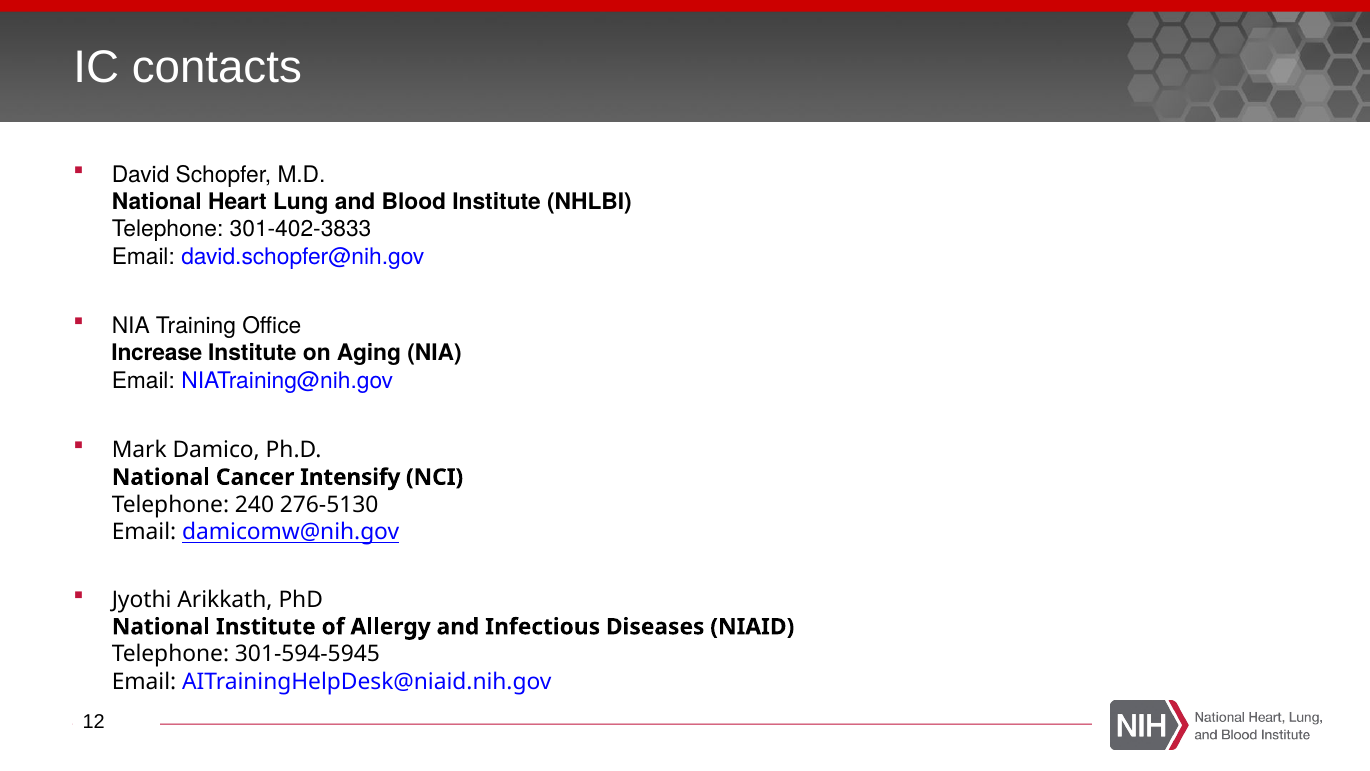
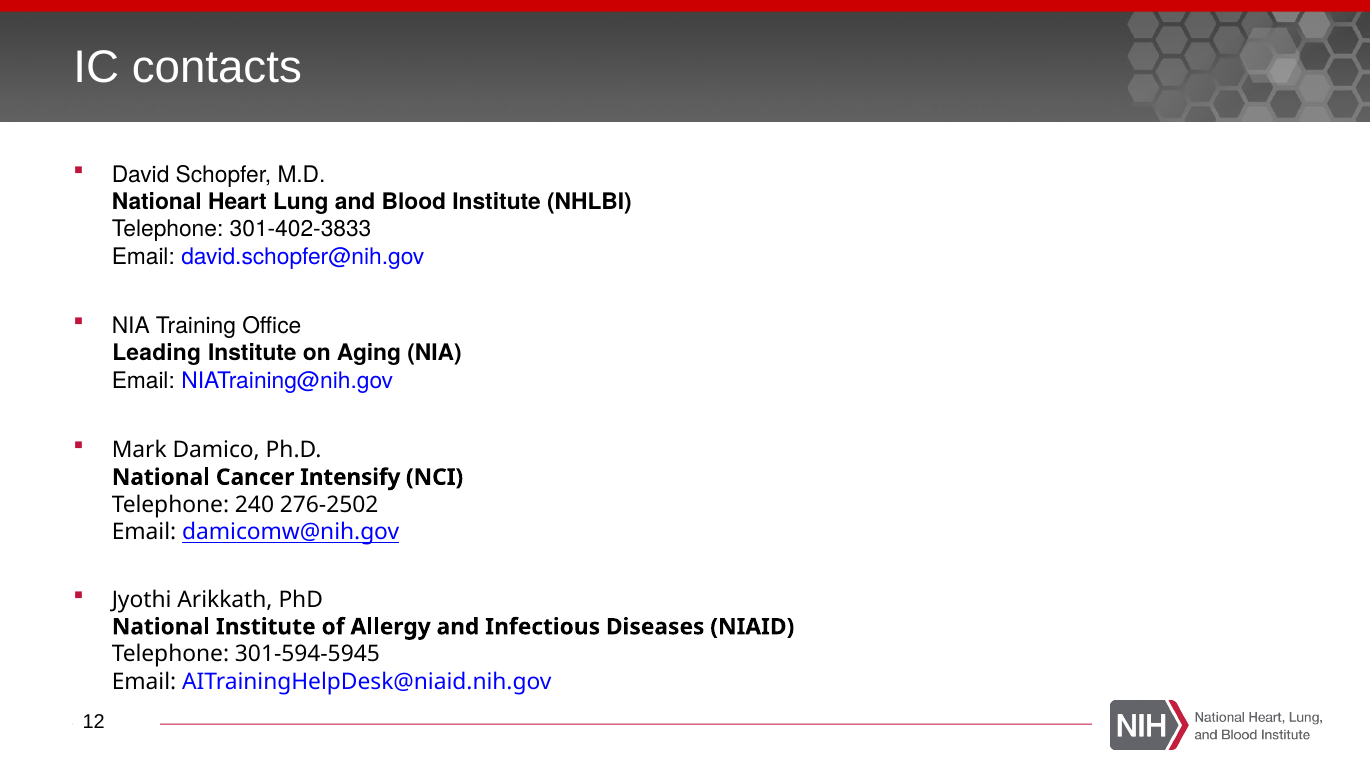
Increase: Increase -> Leading
276-5130: 276-5130 -> 276-2502
